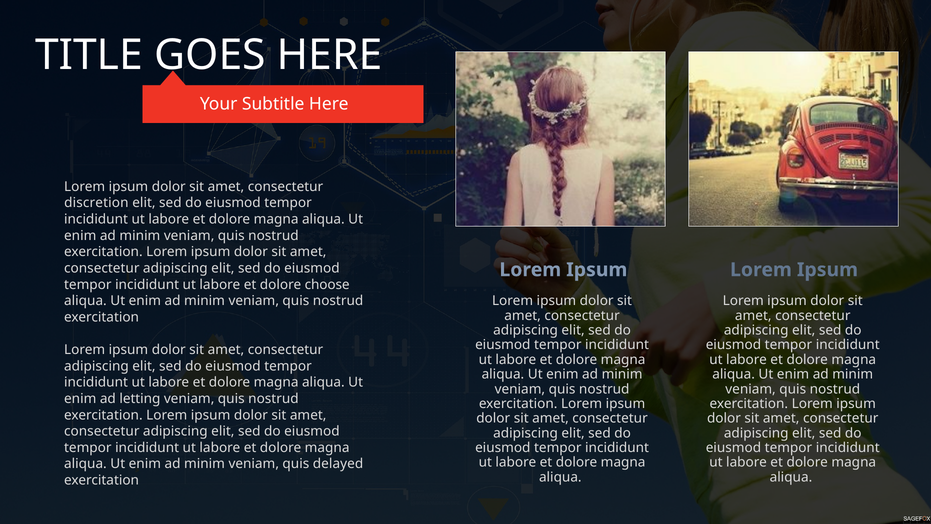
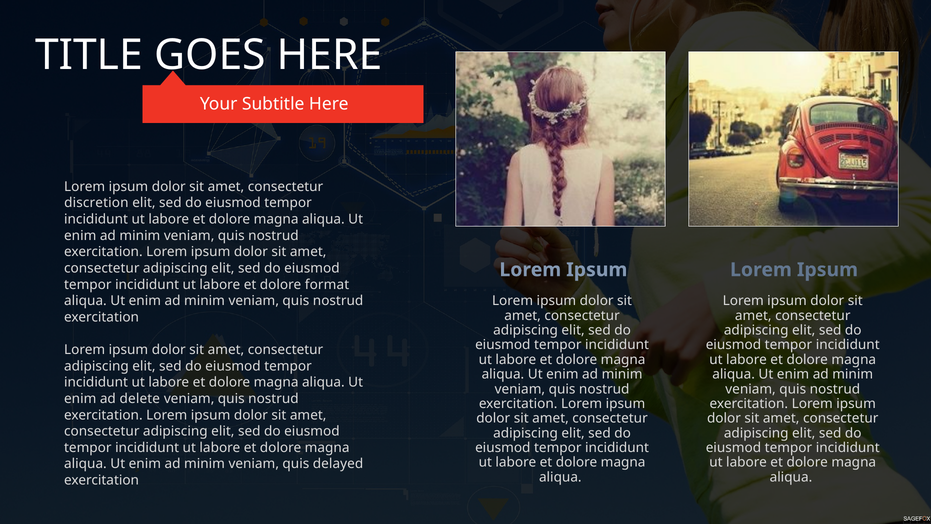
choose: choose -> format
letting: letting -> delete
